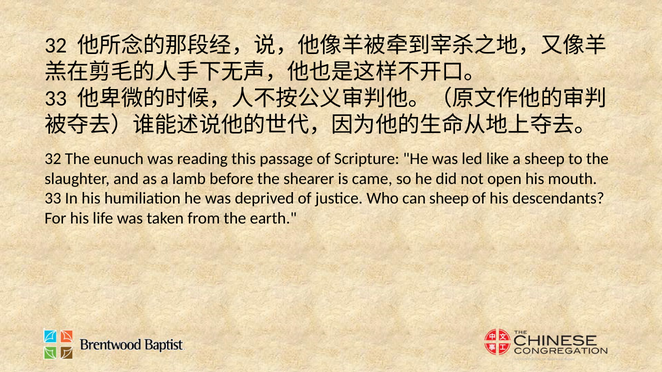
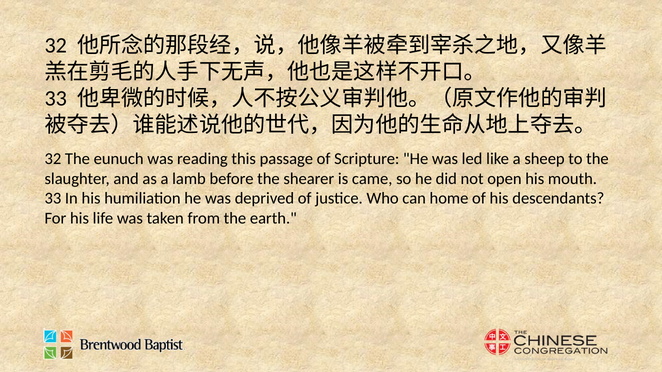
can sheep: sheep -> home
